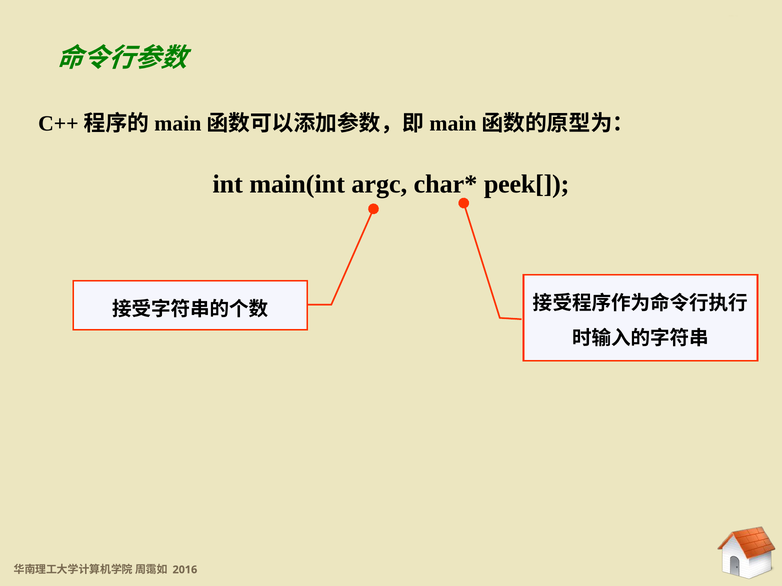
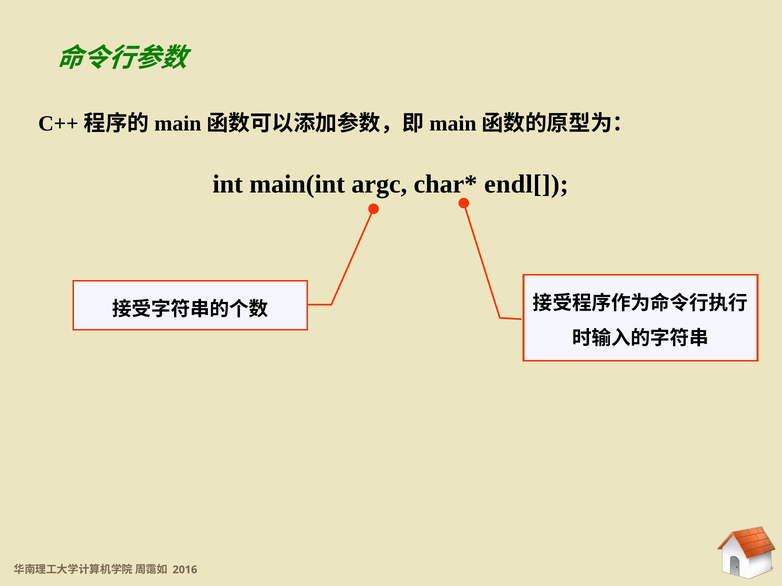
peek[: peek[ -> endl[
